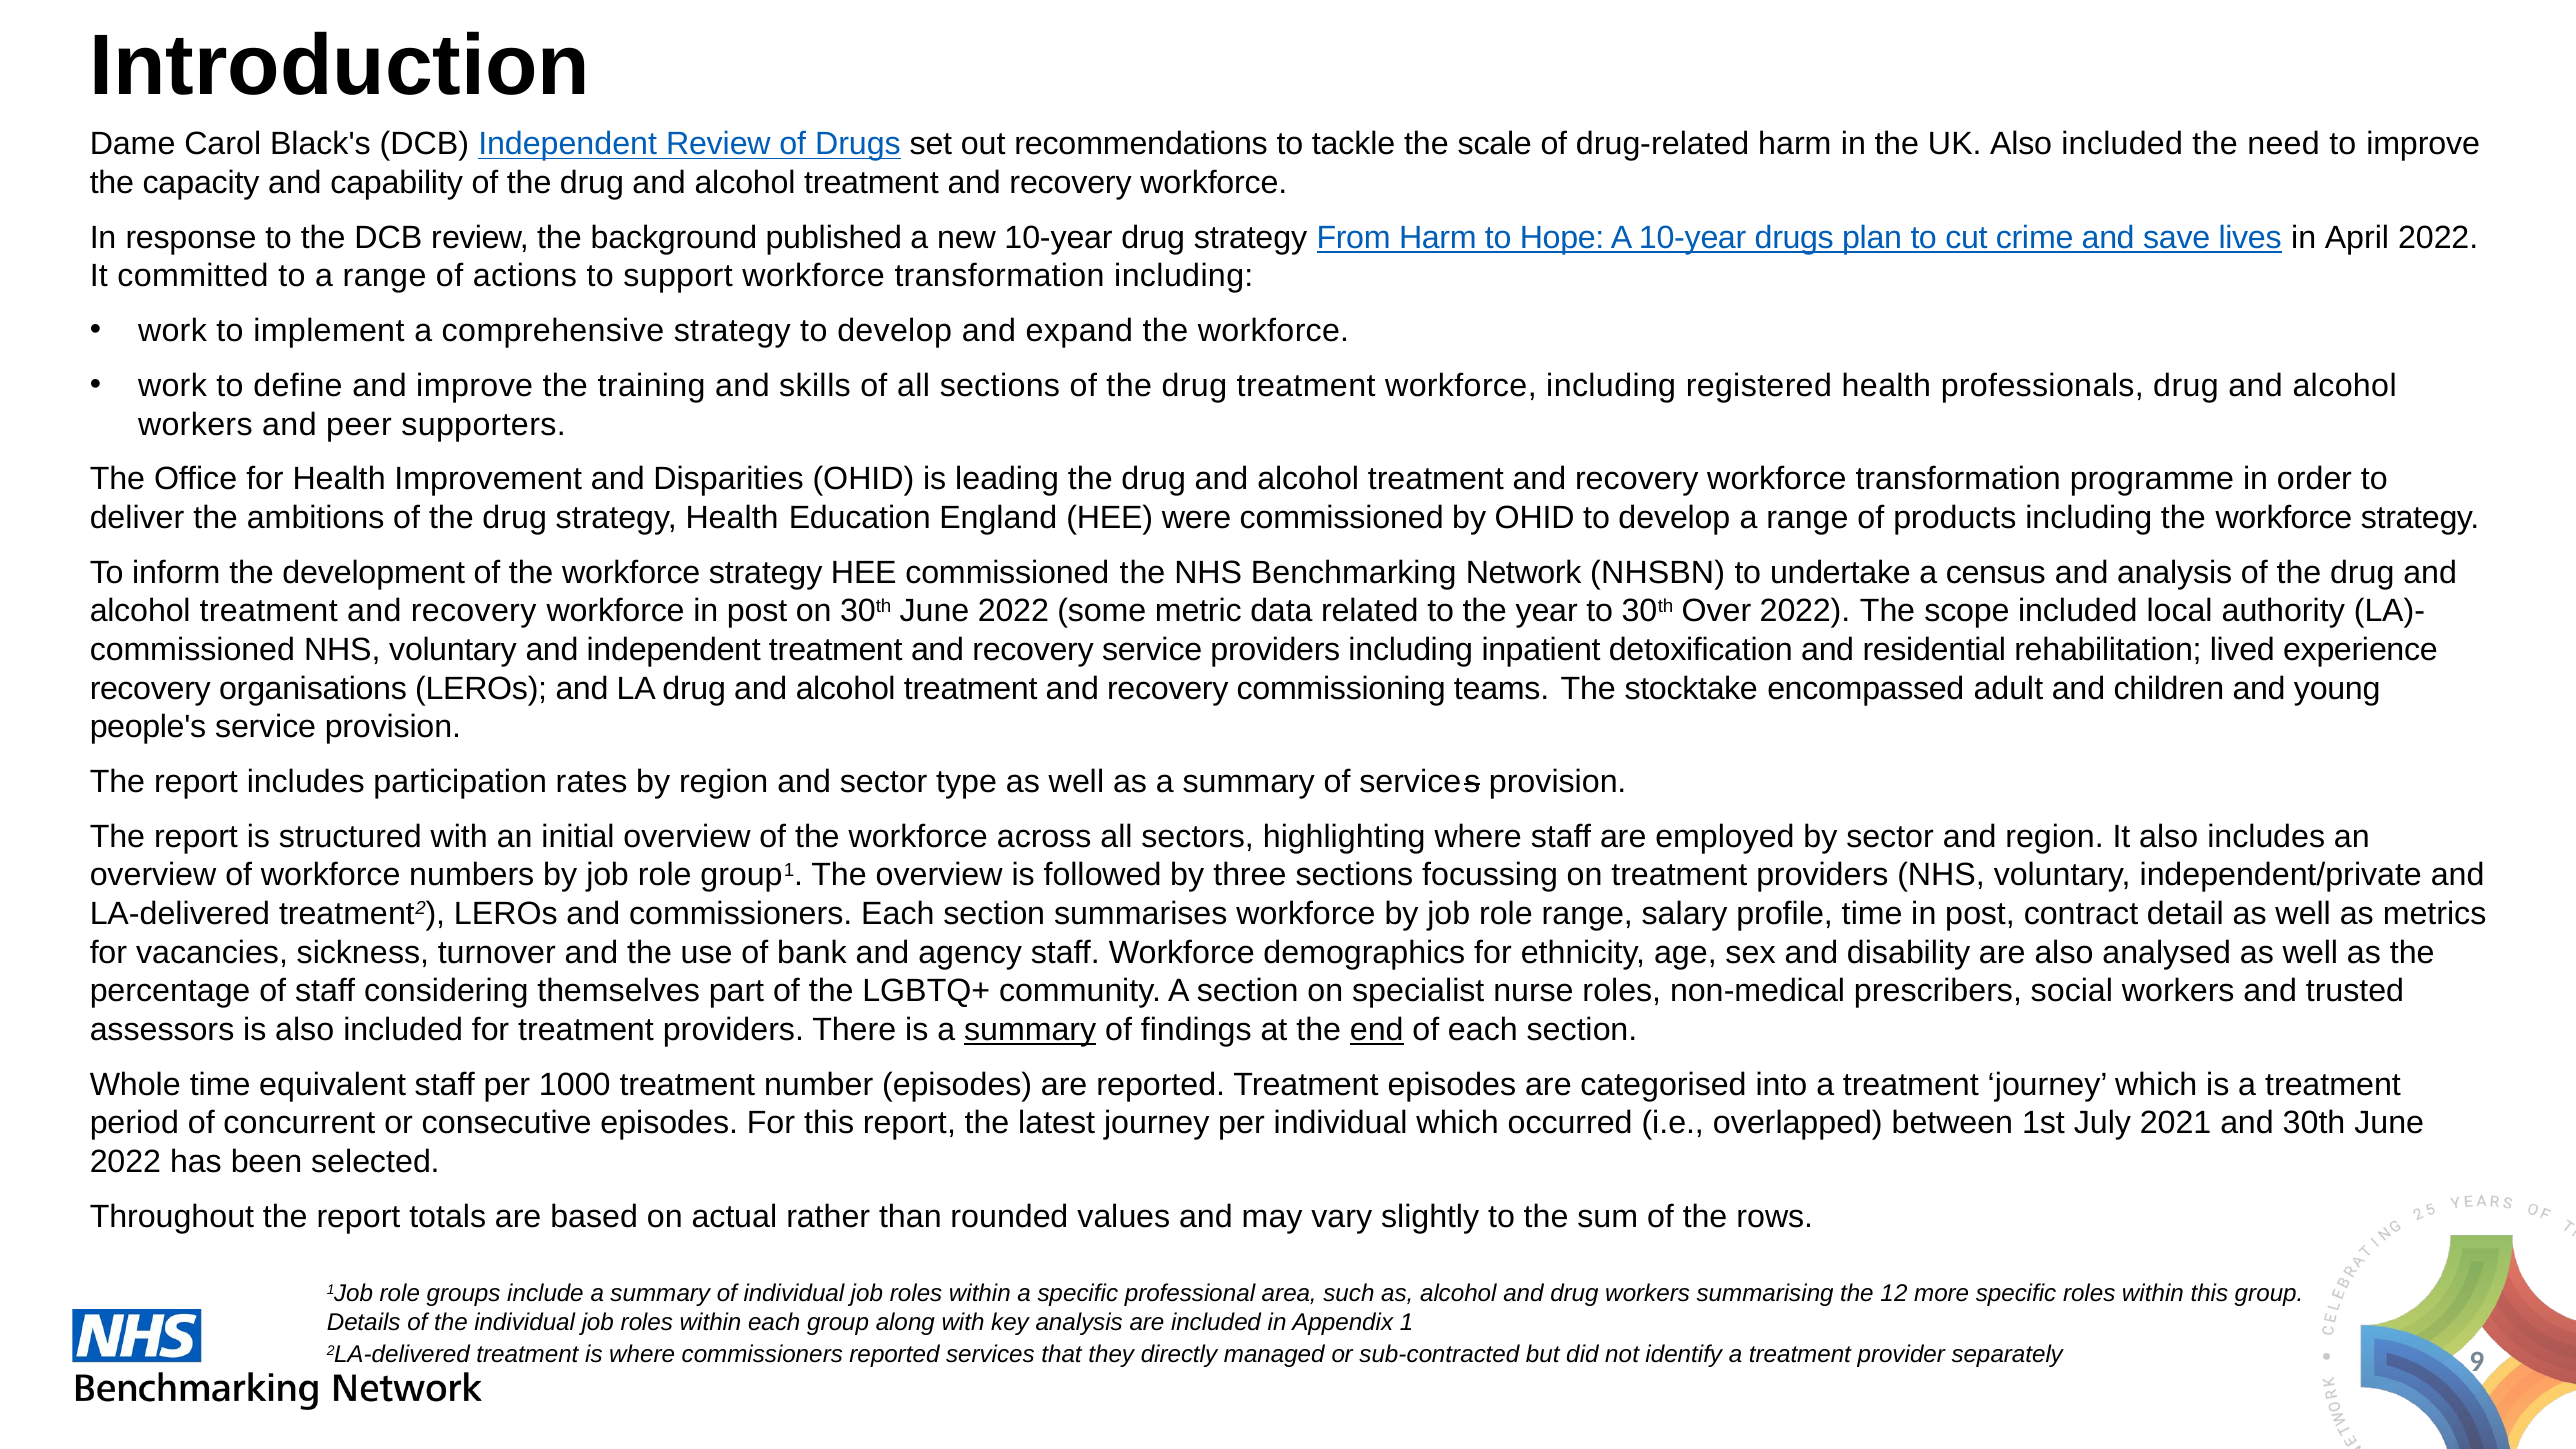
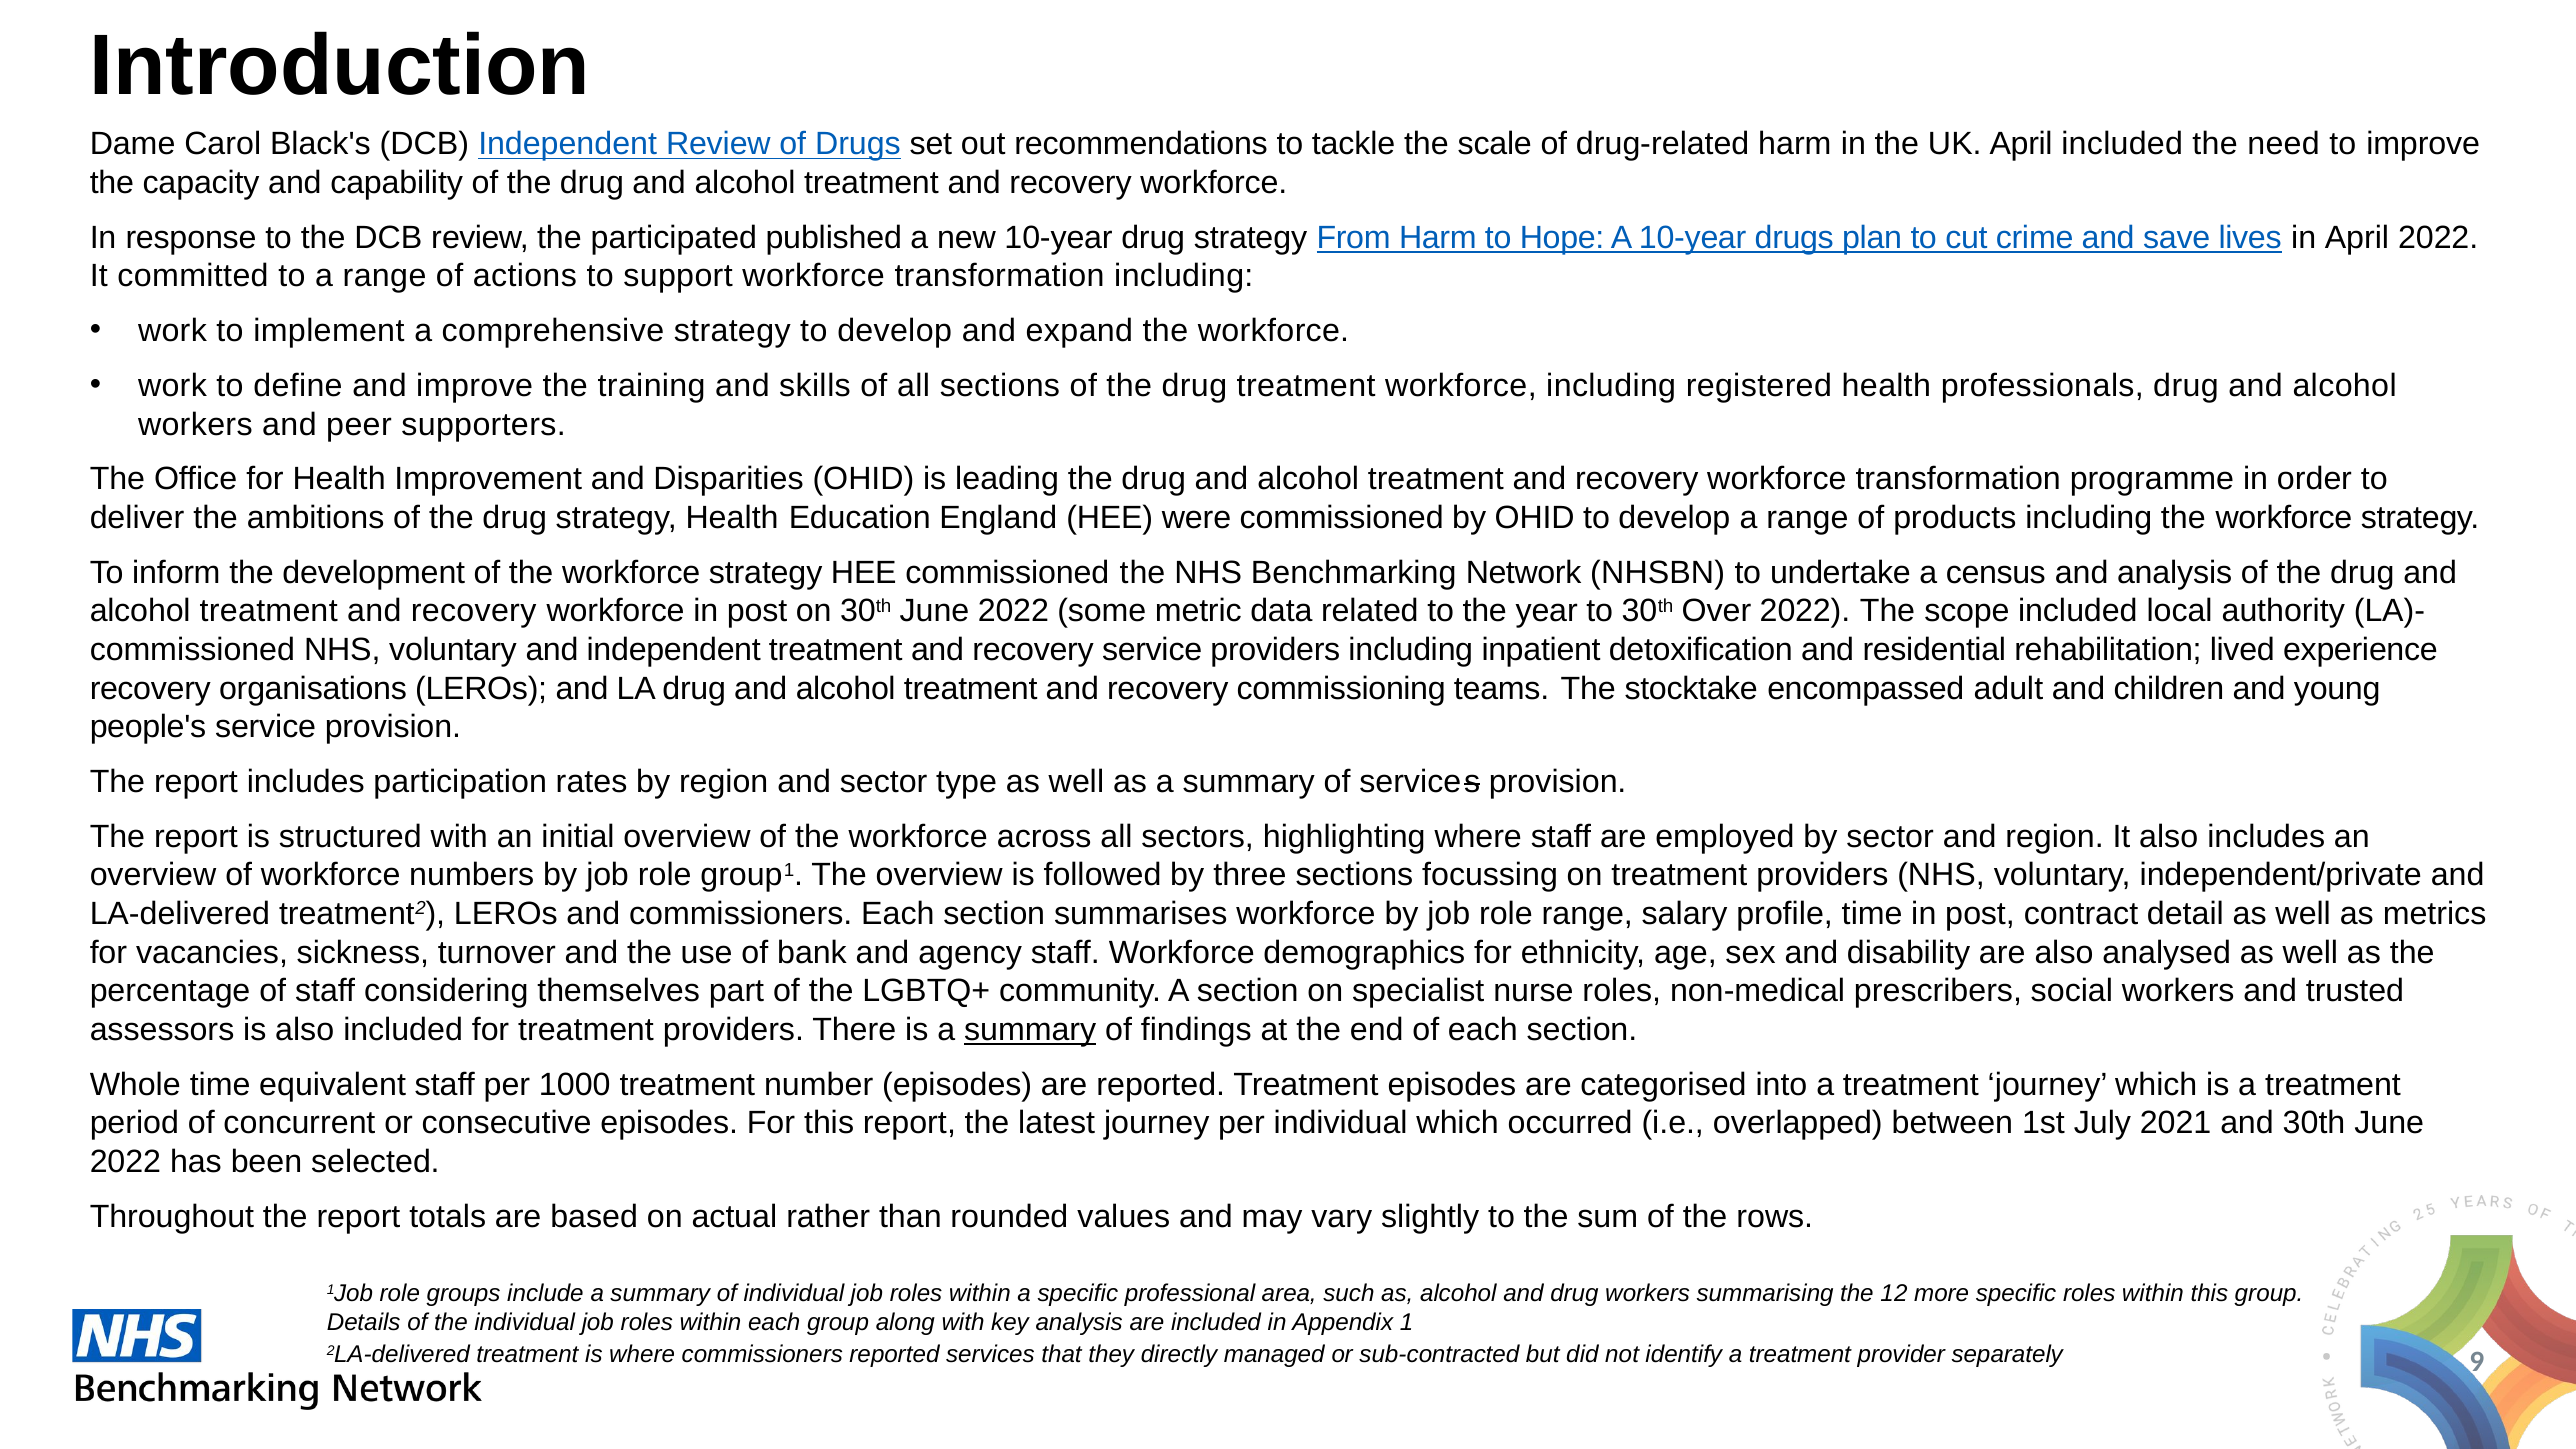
UK Also: Also -> April
background: background -> participated
end underline: present -> none
